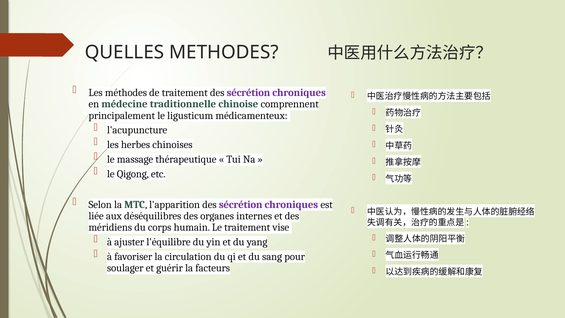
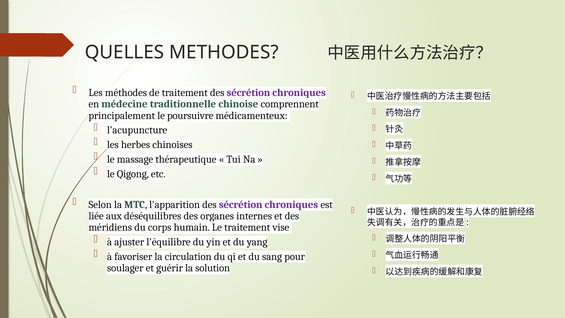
ligusticum: ligusticum -> poursuivre
facteurs: facteurs -> solution
